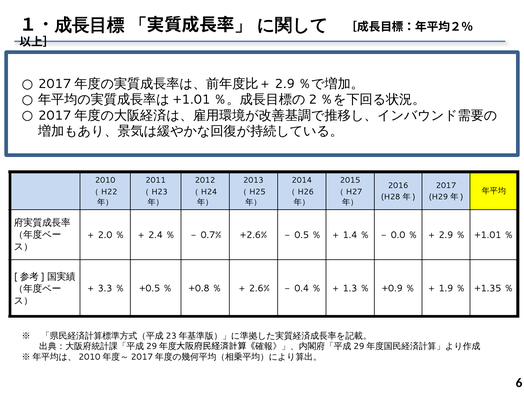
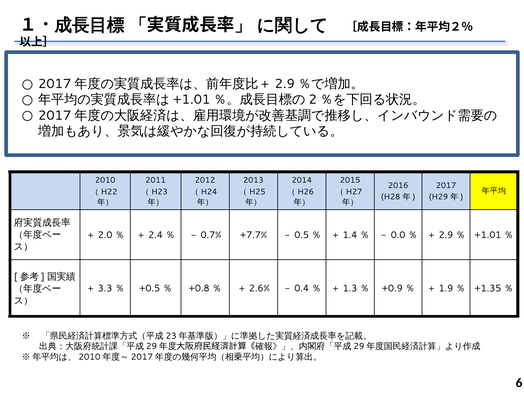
+2.6%: +2.6% -> +7.7%
